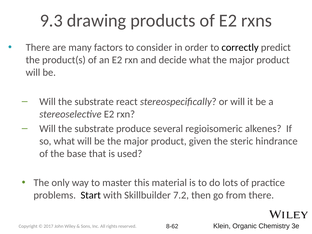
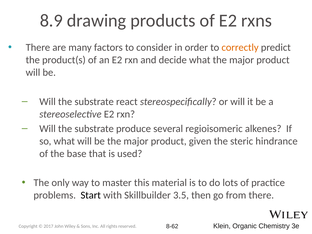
9.3: 9.3 -> 8.9
correctly colour: black -> orange
7.2: 7.2 -> 3.5
